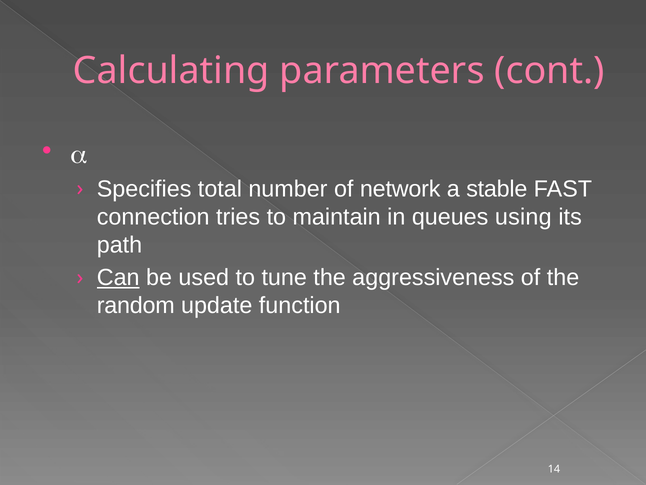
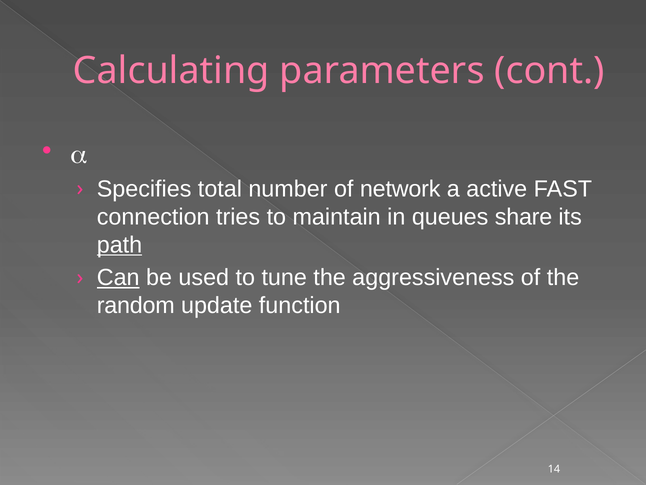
stable: stable -> active
using: using -> share
path underline: none -> present
